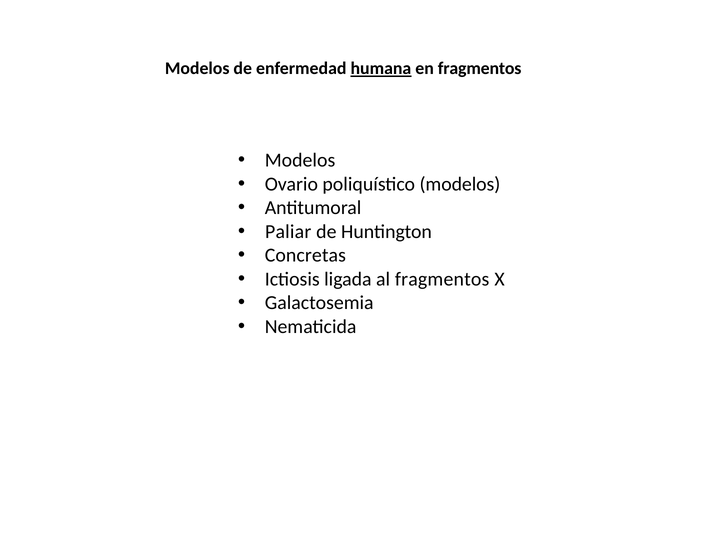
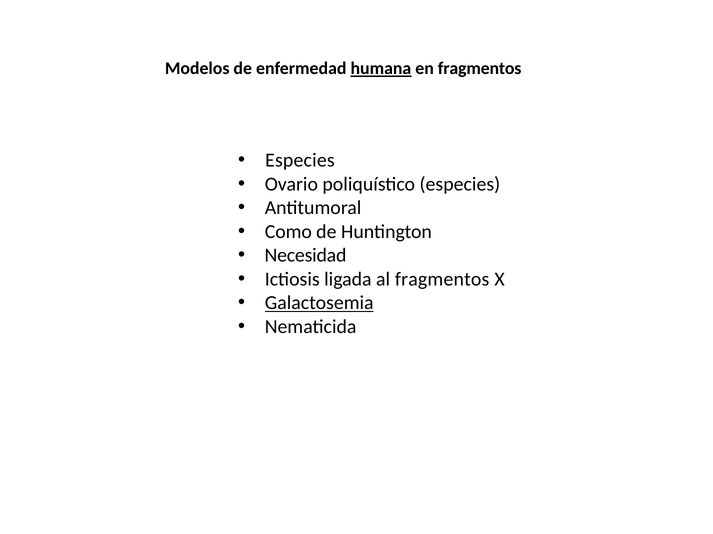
Modelos at (300, 161): Modelos -> Especies
poliquístico modelos: modelos -> especies
Paliar: Paliar -> Como
Concretas: Concretas -> Necesidad
Galactosemia underline: none -> present
